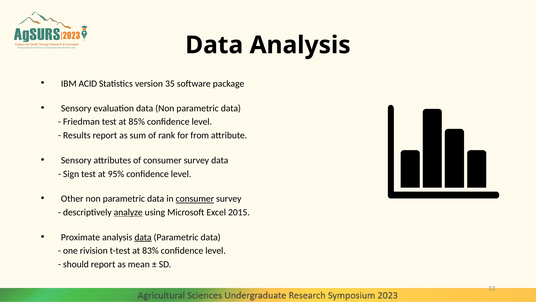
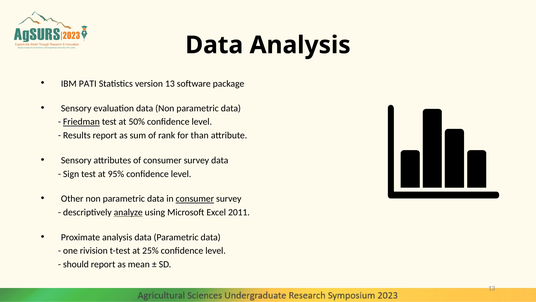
ACID: ACID -> PATI
version 35: 35 -> 13
Friedman underline: none -> present
85%: 85% -> 50%
from: from -> than
2015: 2015 -> 2011
data at (143, 237) underline: present -> none
83%: 83% -> 25%
